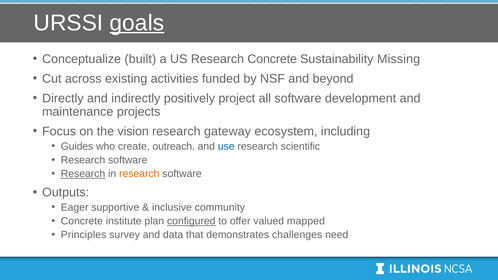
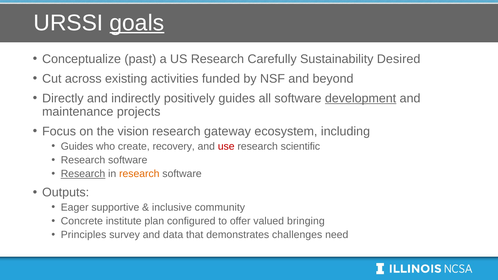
built: built -> past
Research Concrete: Concrete -> Carefully
Missing: Missing -> Desired
positively project: project -> guides
development underline: none -> present
outreach: outreach -> recovery
use colour: blue -> red
configured underline: present -> none
mapped: mapped -> bringing
